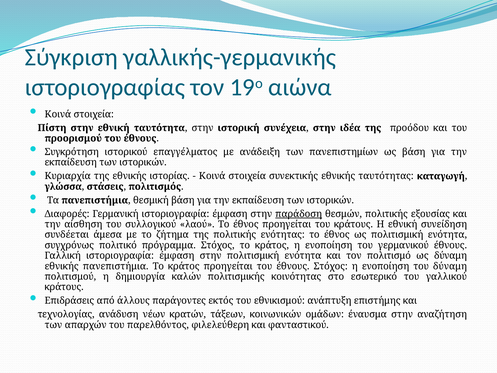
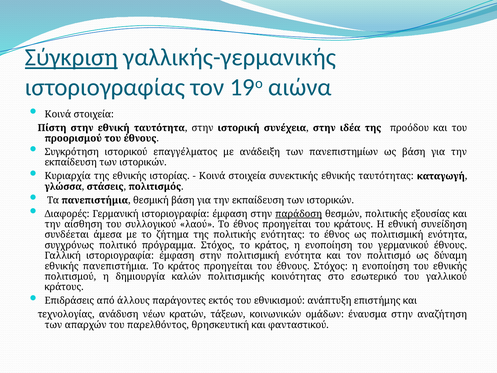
Σύγκριση underline: none -> present
του δύναμη: δύναμη -> εθνικής
φιλελεύθερη: φιλελεύθερη -> θρησκευτική
